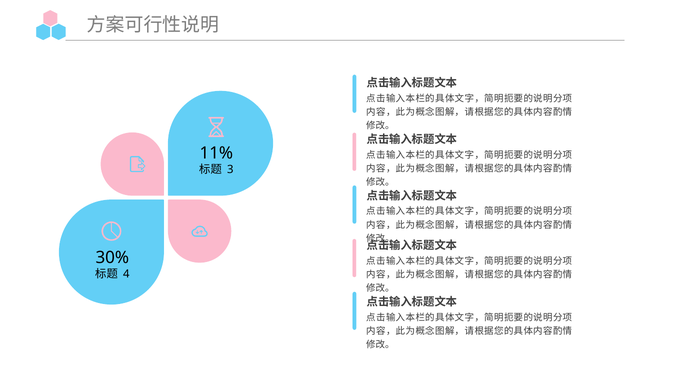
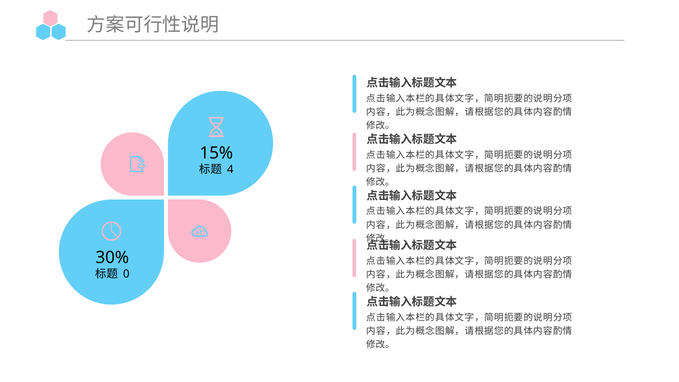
11%: 11% -> 15%
3: 3 -> 4
4: 4 -> 0
